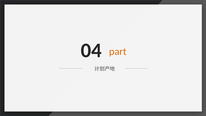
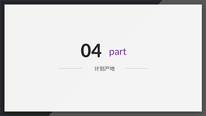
part colour: orange -> purple
